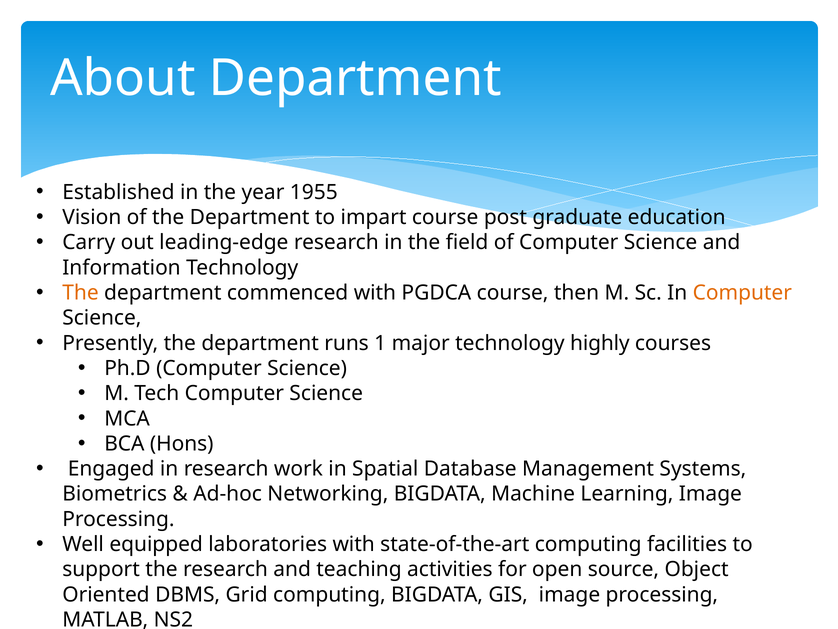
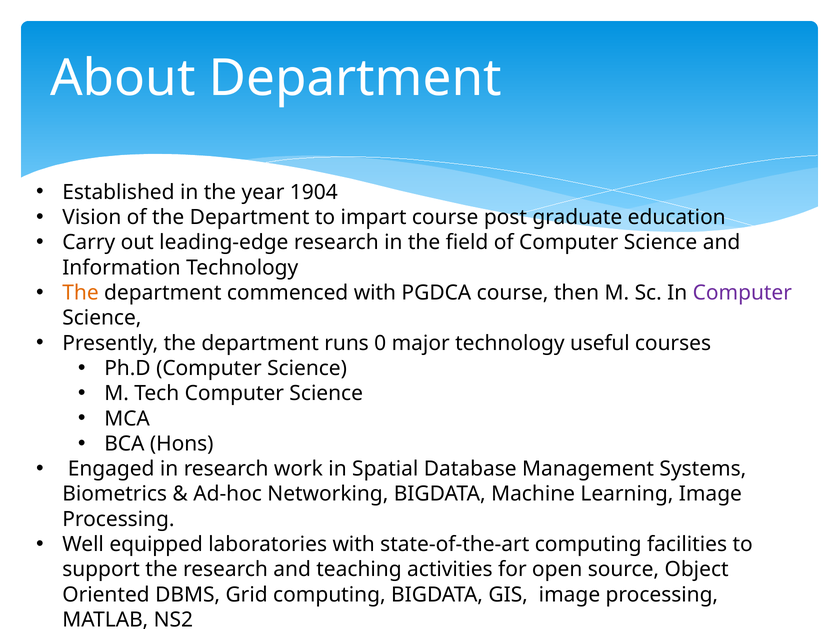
1955: 1955 -> 1904
Computer at (742, 293) colour: orange -> purple
1: 1 -> 0
highly: highly -> useful
